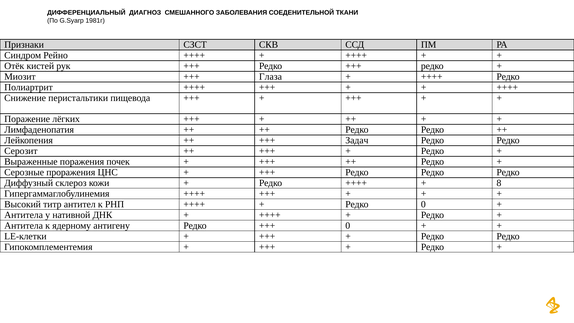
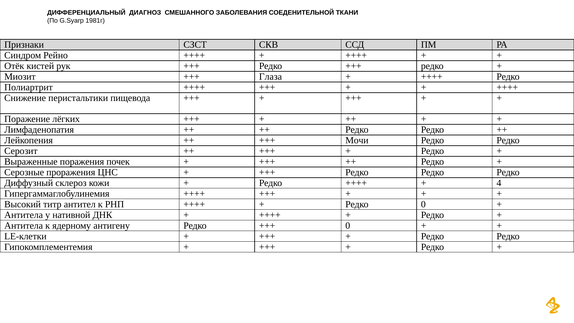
Задач: Задач -> Мочи
8: 8 -> 4
